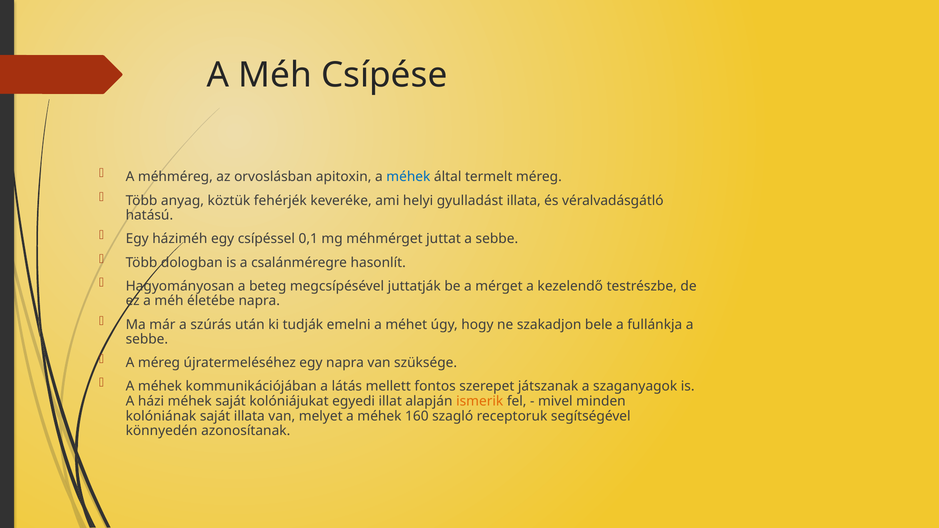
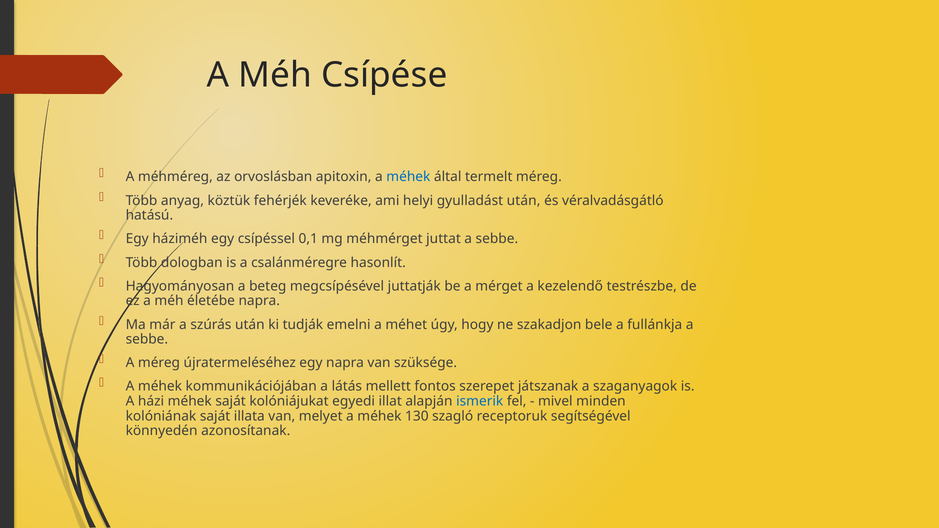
gyulladást illata: illata -> után
ismerik colour: orange -> blue
160: 160 -> 130
